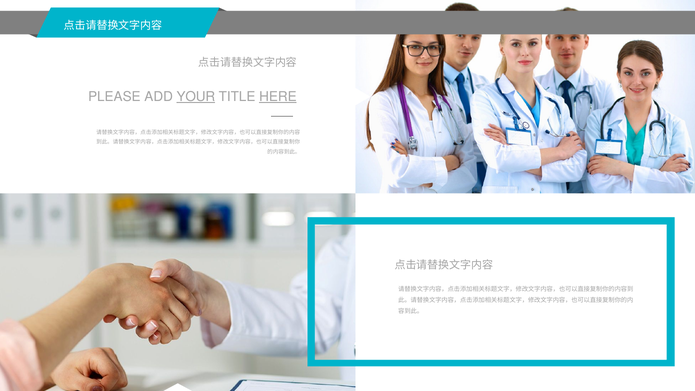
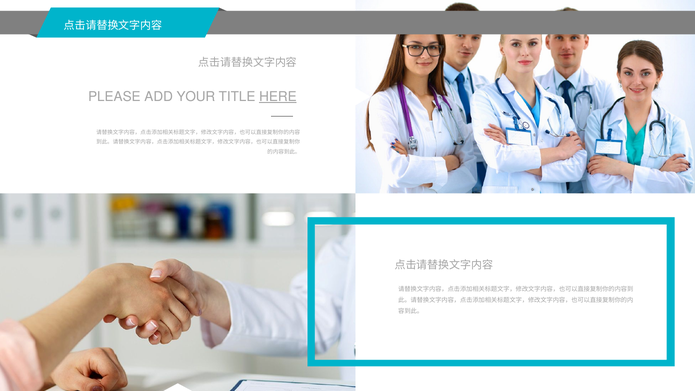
YOUR underline: present -> none
